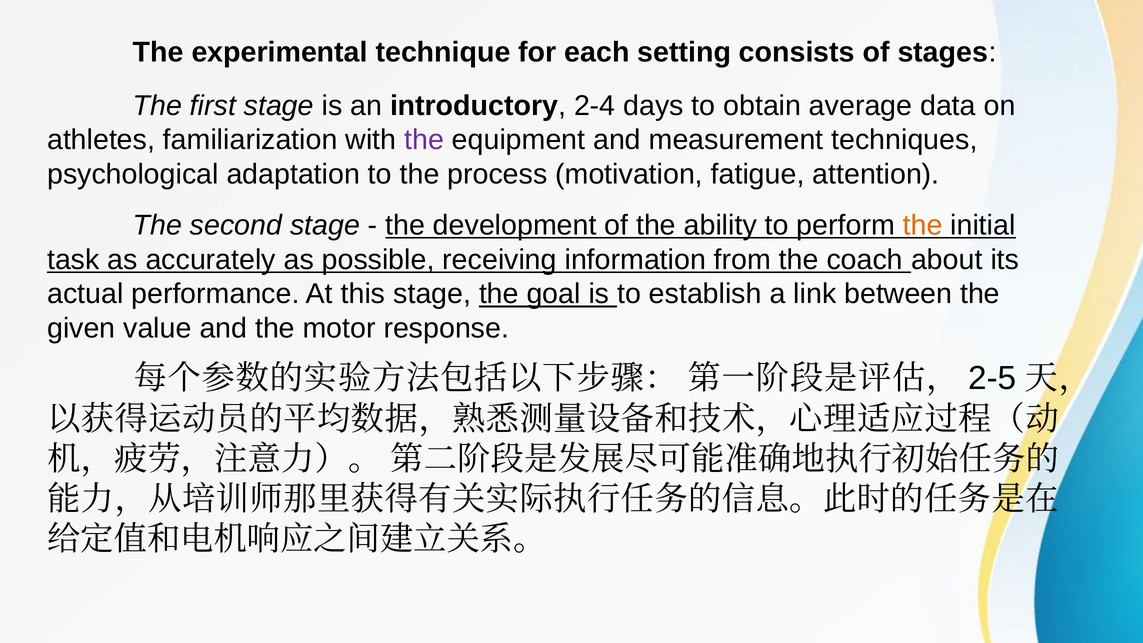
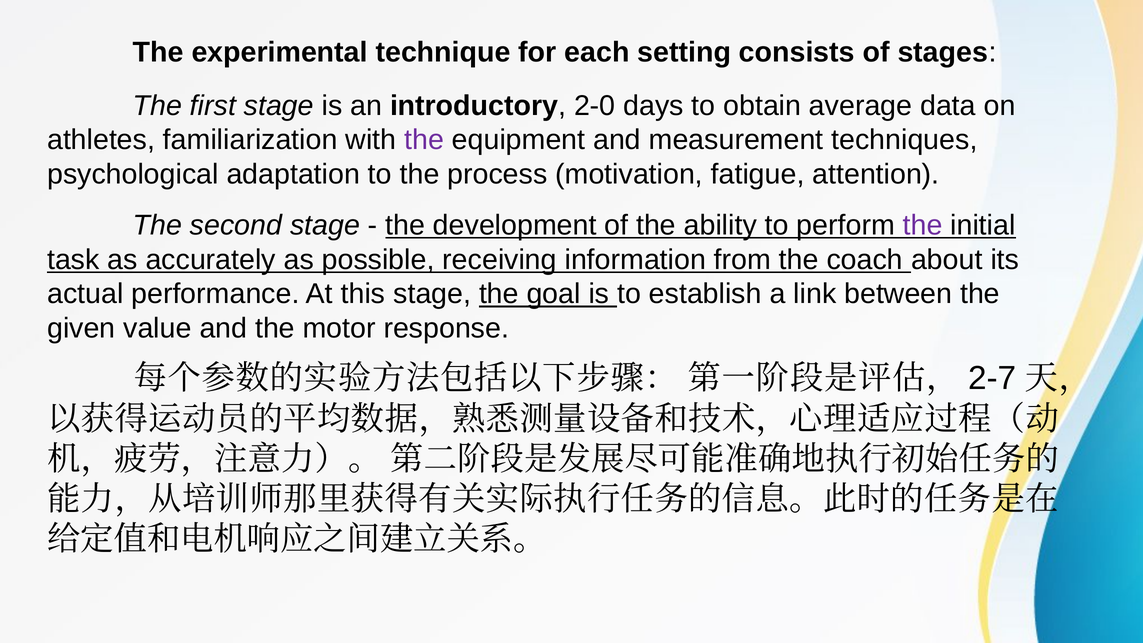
2-4: 2-4 -> 2-0
the at (923, 225) colour: orange -> purple
2-5: 2-5 -> 2-7
